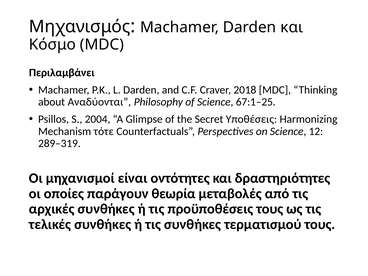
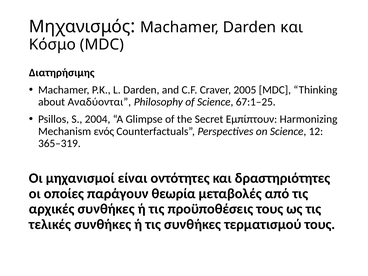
Περιλαμβάνει: Περιλαμβάνει -> Διατηρήσιμης
2018: 2018 -> 2005
Υποθέσεις: Υποθέσεις -> Εμπίπτουν
τότε: τότε -> ενός
289–319: 289–319 -> 365–319
